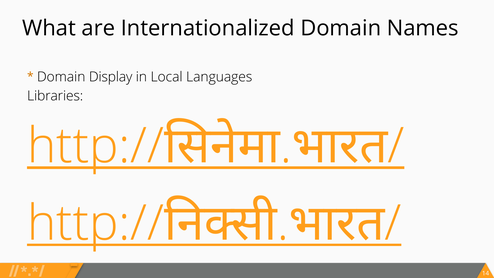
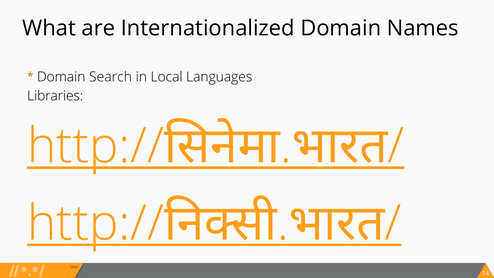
Display: Display -> Search
